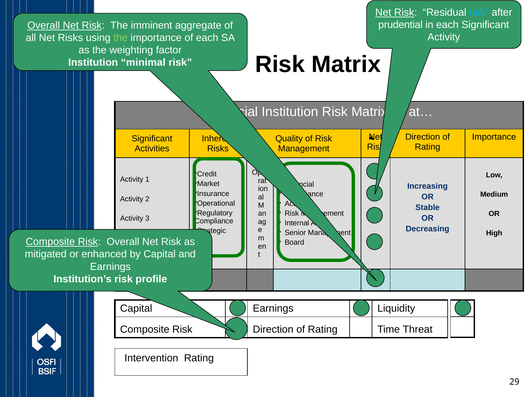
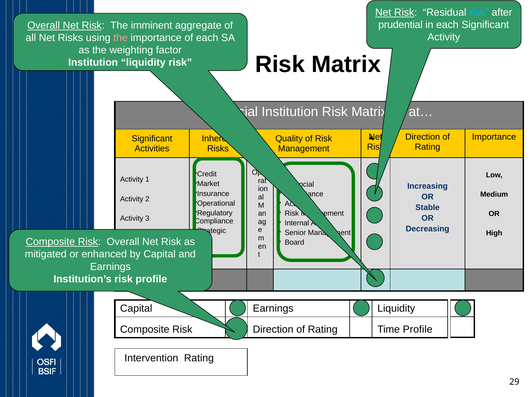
the at (121, 38) colour: light green -> pink
Institution minimal: minimal -> liquidity
Time Threat: Threat -> Profile
